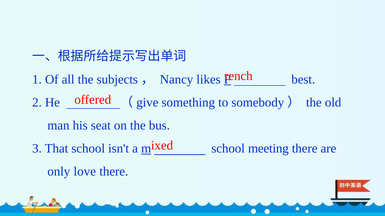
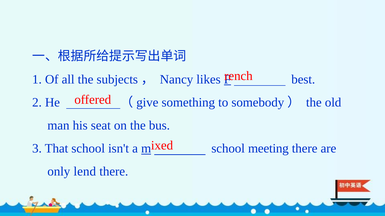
love: love -> lend
